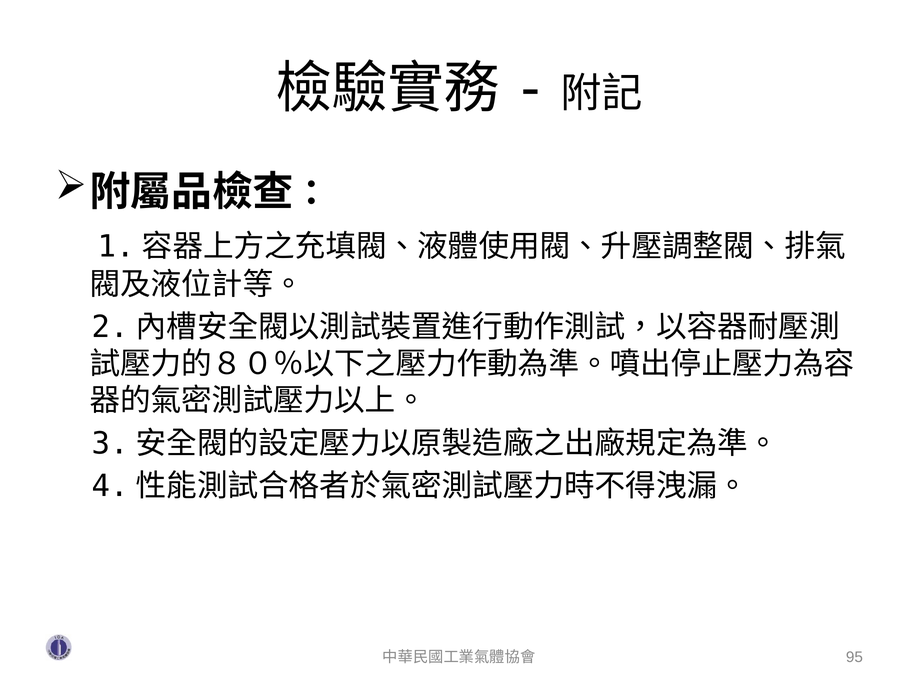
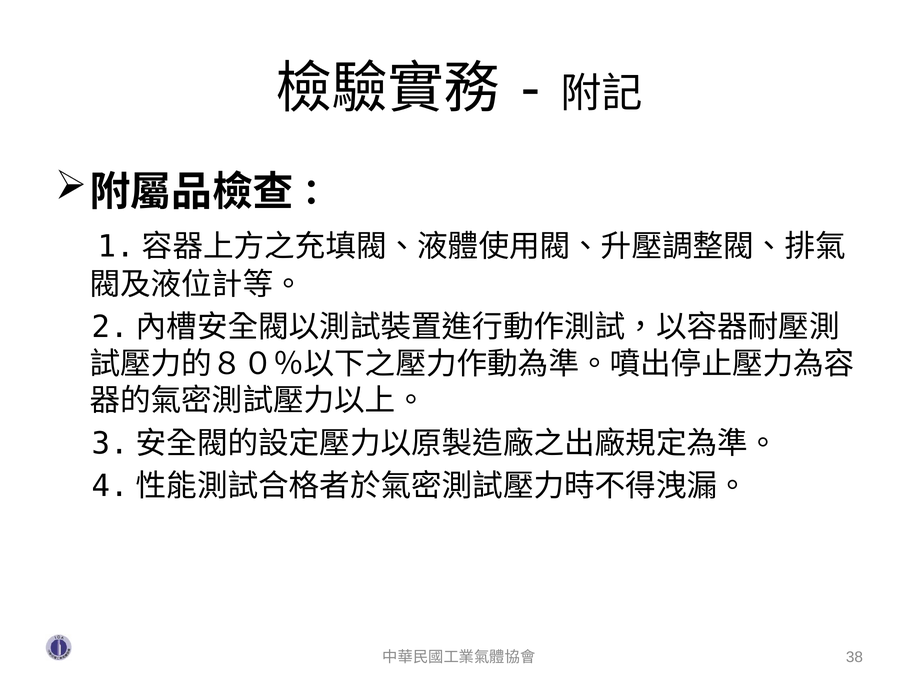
95: 95 -> 38
